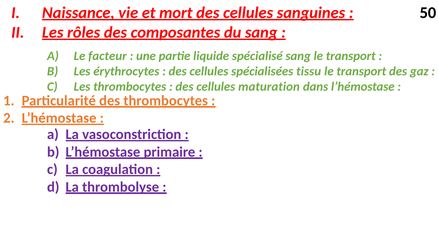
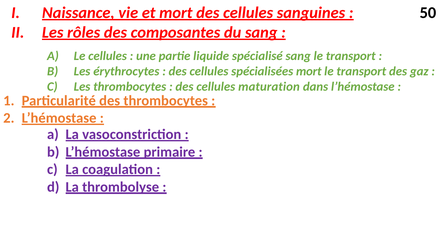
Le facteur: facteur -> cellules
spécialisées tissu: tissu -> mort
